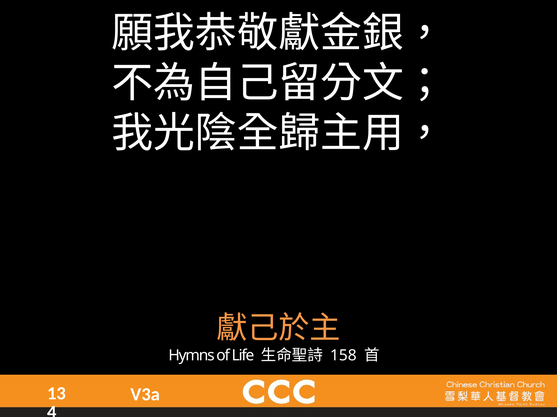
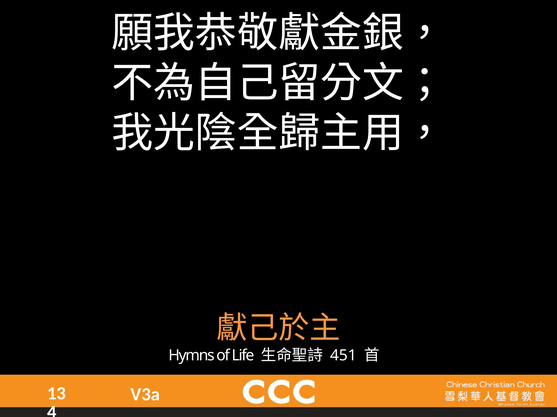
158: 158 -> 451
